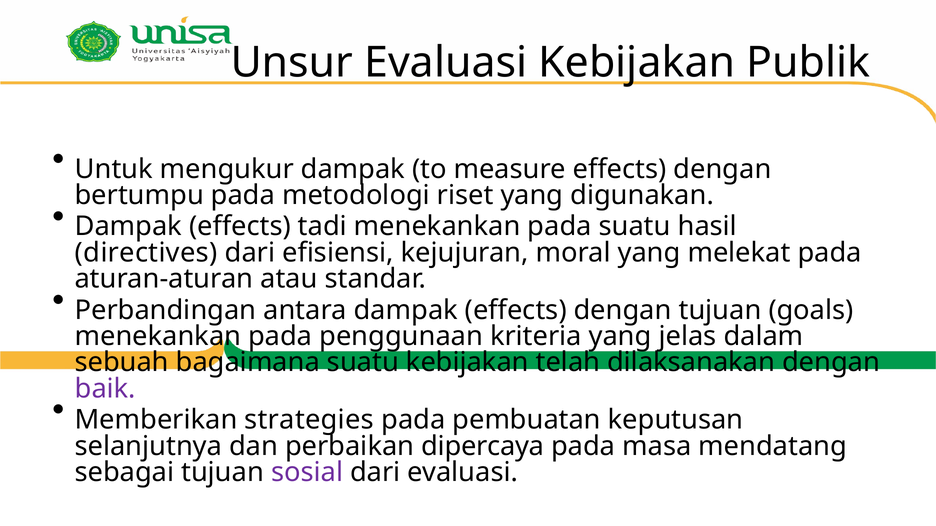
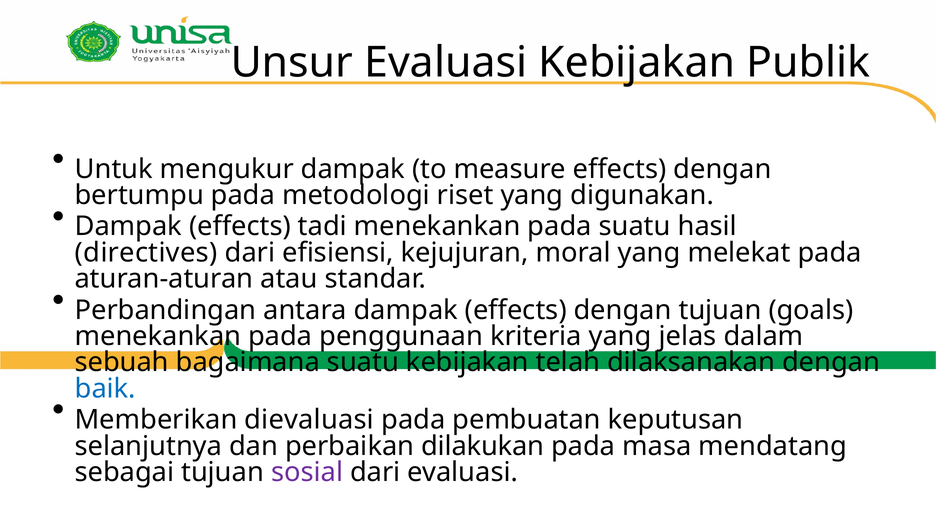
baik colour: purple -> blue
strategies: strategies -> dievaluasi
dipercaya: dipercaya -> dilakukan
